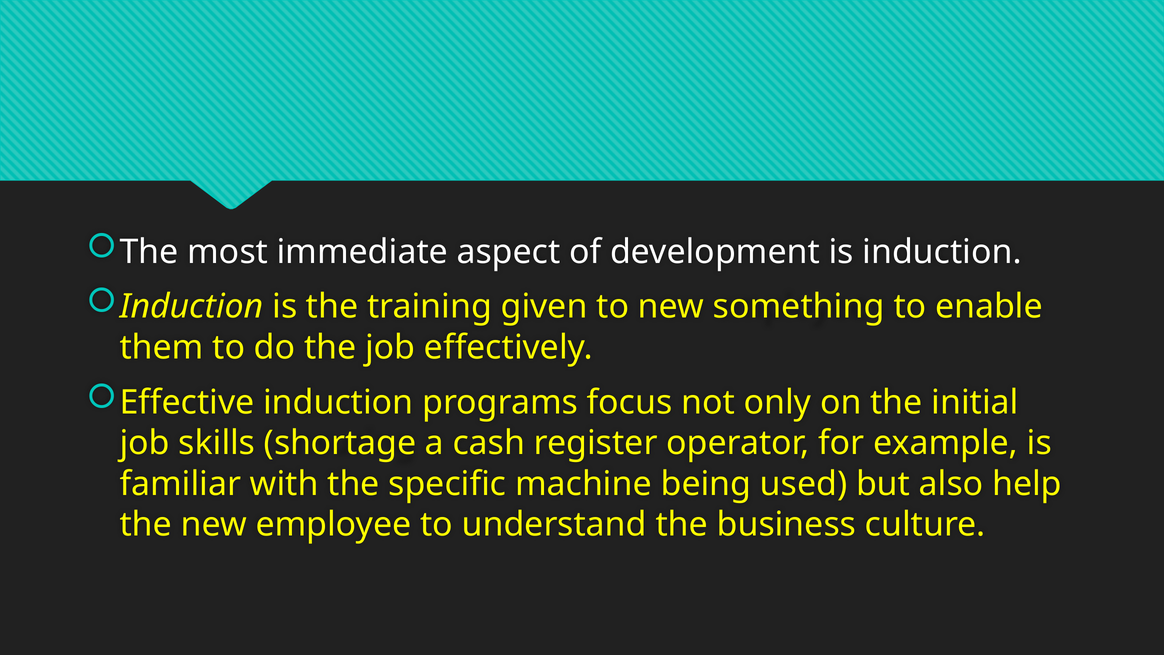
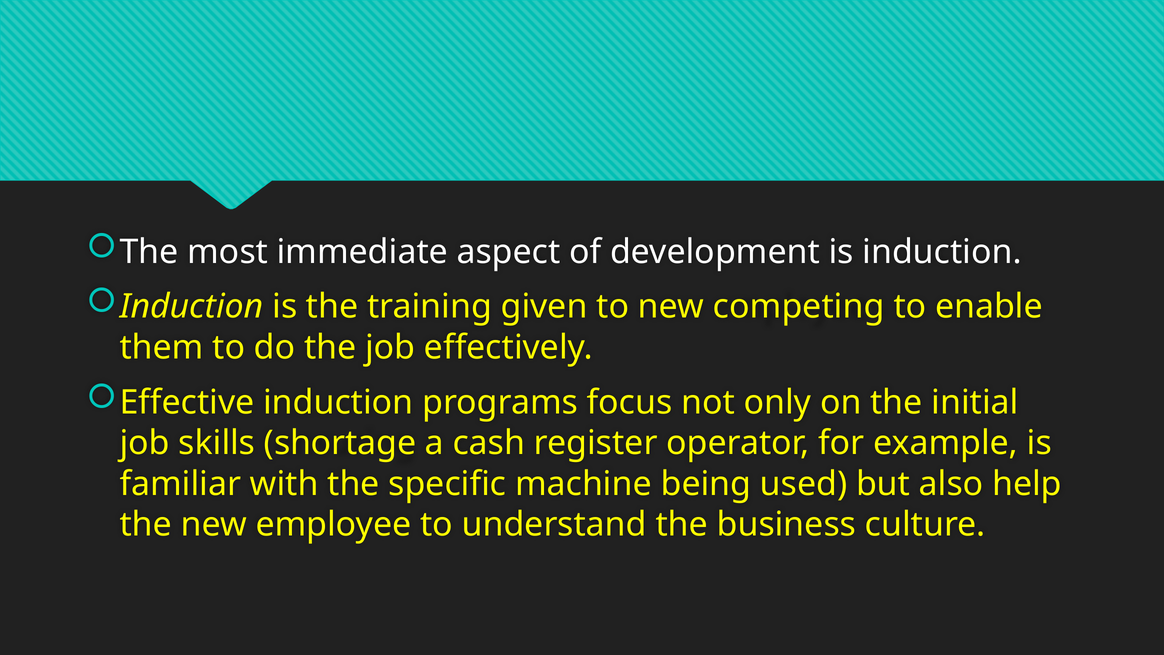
something: something -> competing
